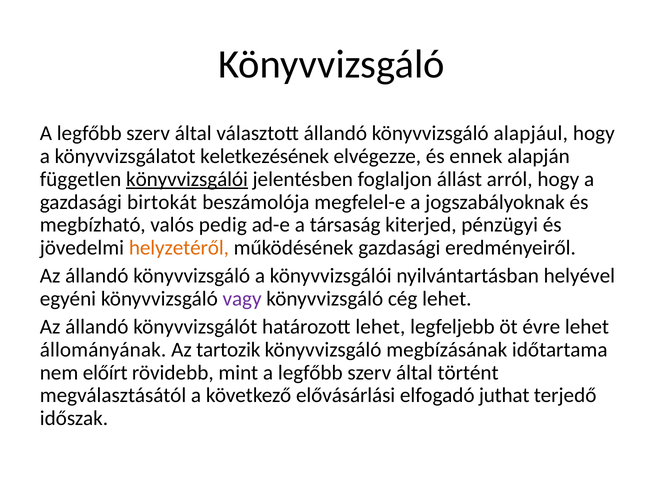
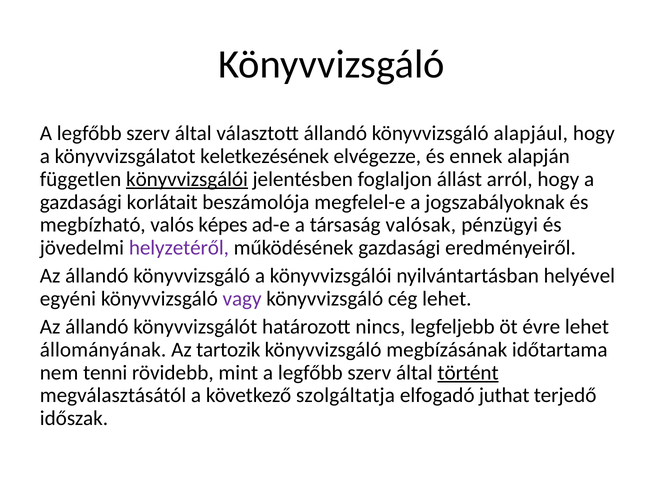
birtokát: birtokát -> korlátait
pedig: pedig -> képes
kiterjed: kiterjed -> valósak
helyzetéről colour: orange -> purple
határozott lehet: lehet -> nincs
előírt: előírt -> tenni
történt underline: none -> present
elővásárlási: elővásárlási -> szolgáltatja
